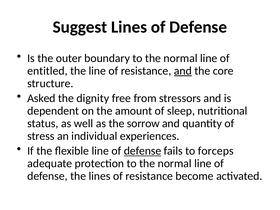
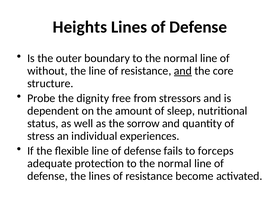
Suggest: Suggest -> Heights
entitled: entitled -> without
Asked: Asked -> Probe
defense at (143, 151) underline: present -> none
